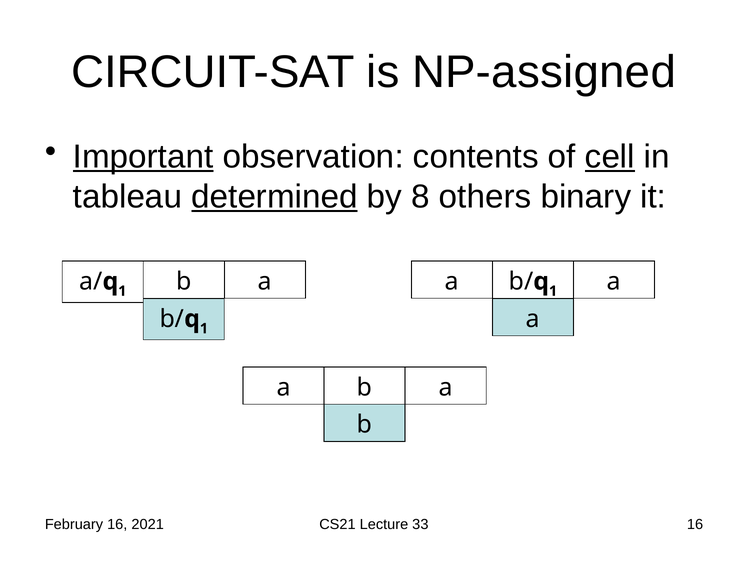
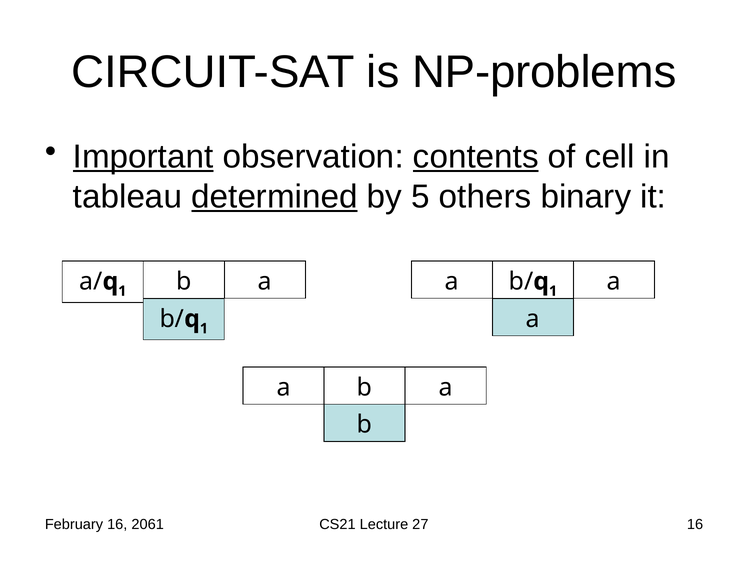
NP-assigned: NP-assigned -> NP-problems
contents underline: none -> present
cell underline: present -> none
8: 8 -> 5
2021: 2021 -> 2061
33: 33 -> 27
